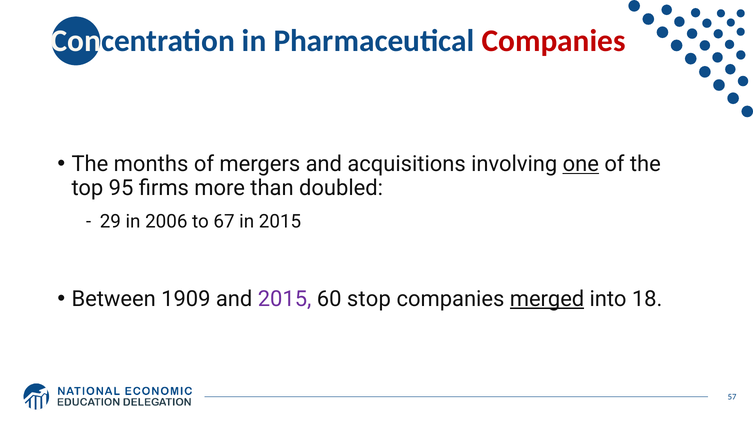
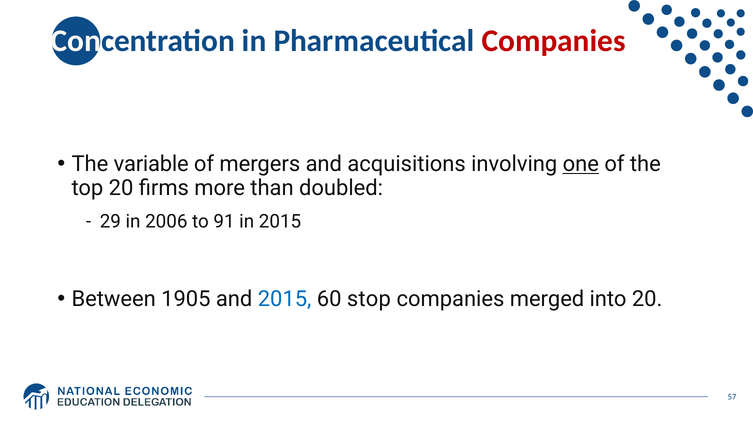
months: months -> variable
top 95: 95 -> 20
67: 67 -> 91
1909: 1909 -> 1905
2015 at (285, 299) colour: purple -> blue
merged underline: present -> none
into 18: 18 -> 20
